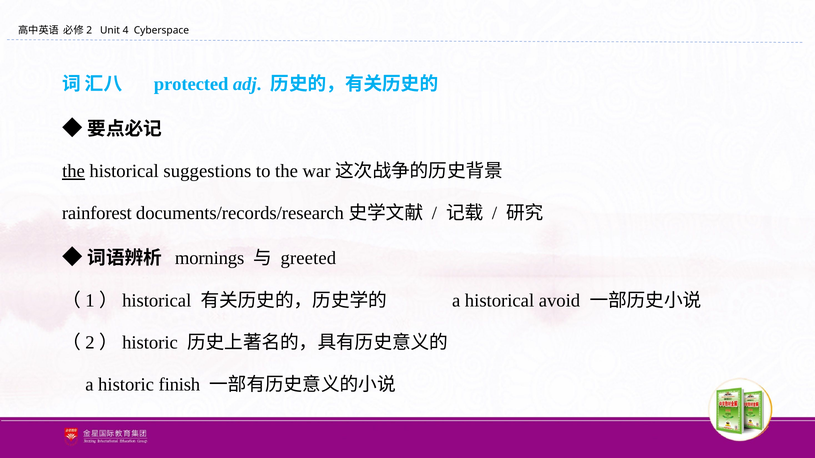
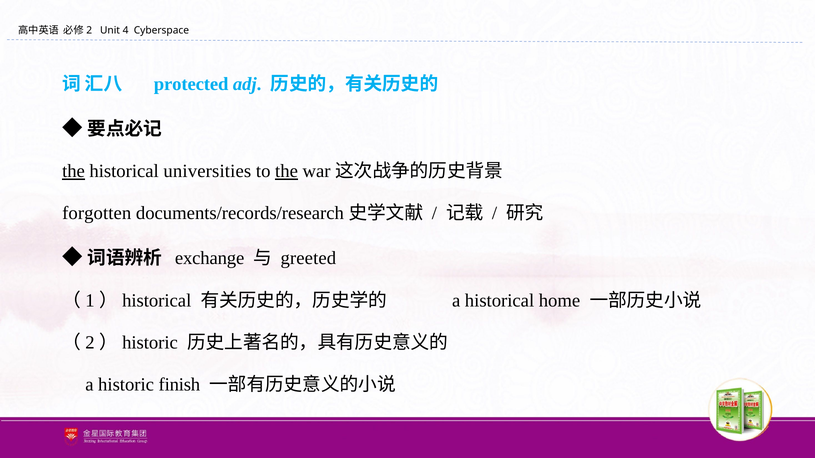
suggestions: suggestions -> universities
the at (287, 171) underline: none -> present
rainforest: rainforest -> forgotten
mornings: mornings -> exchange
avoid: avoid -> home
